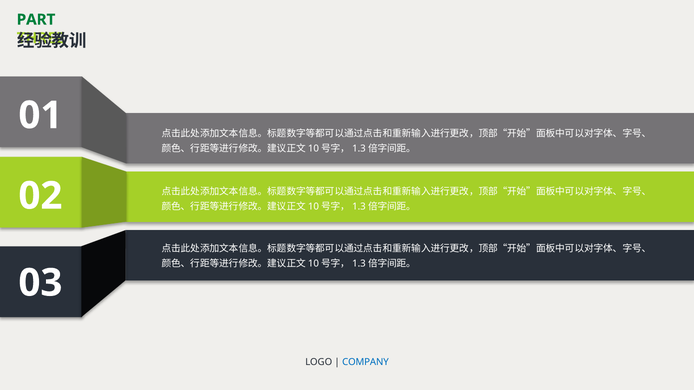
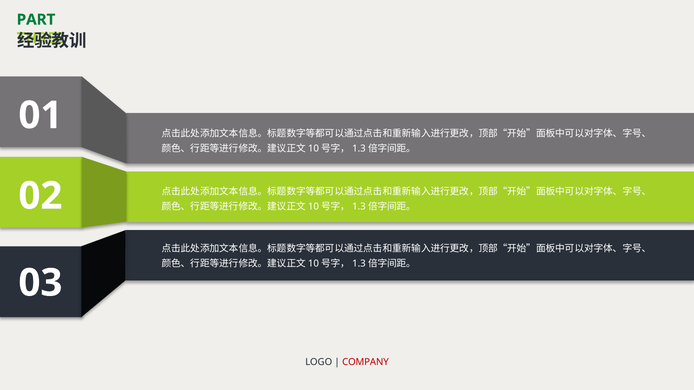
COMPANY colour: blue -> red
